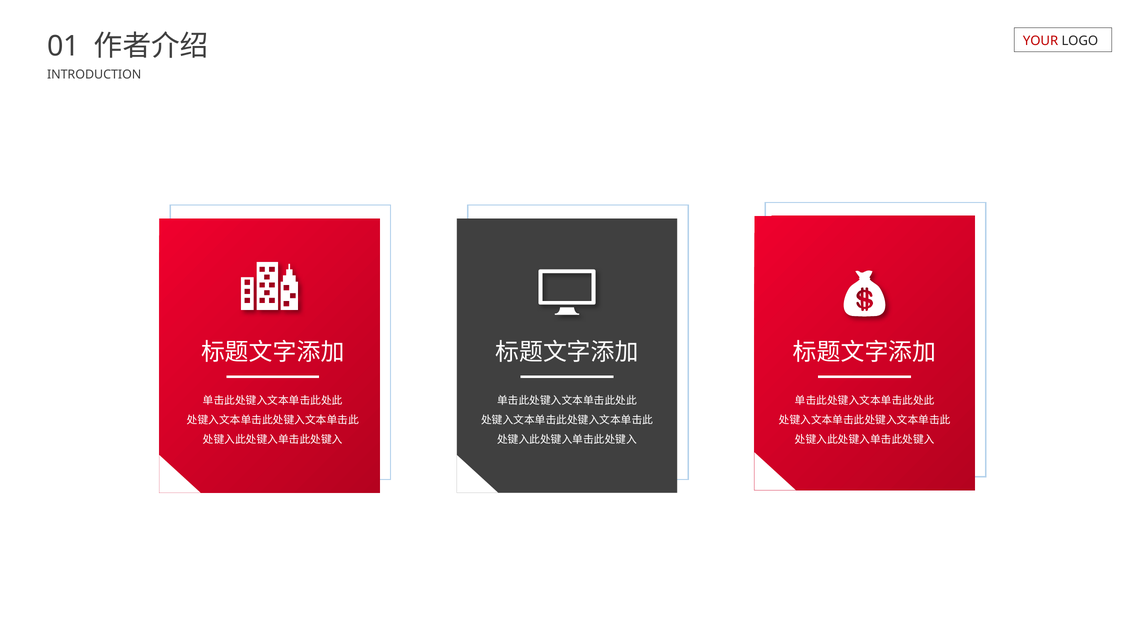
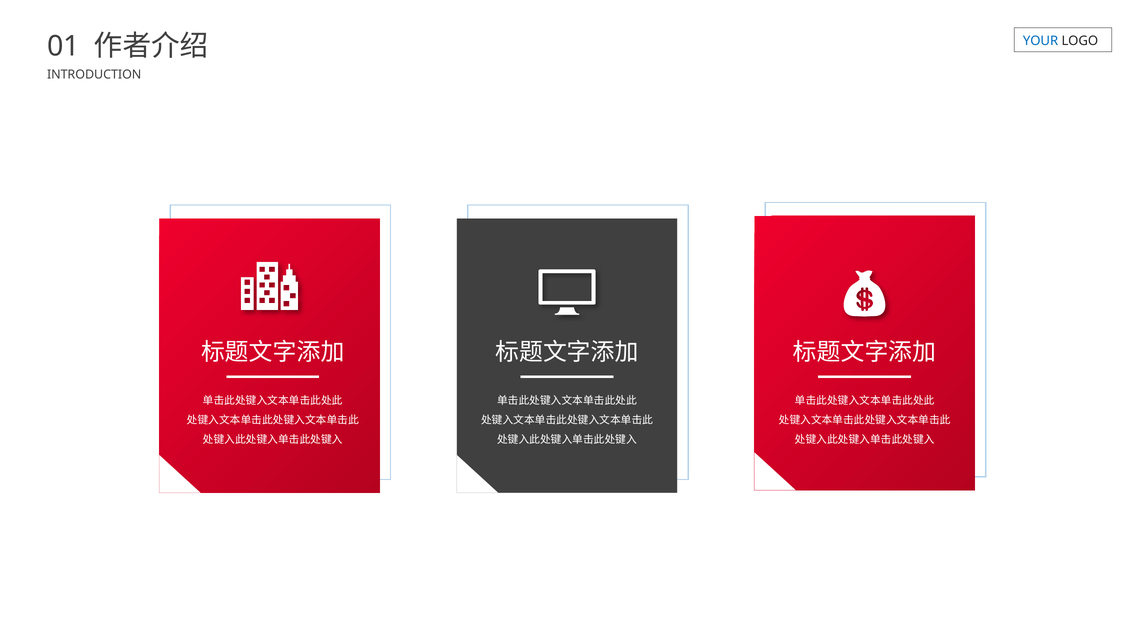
YOUR colour: red -> blue
